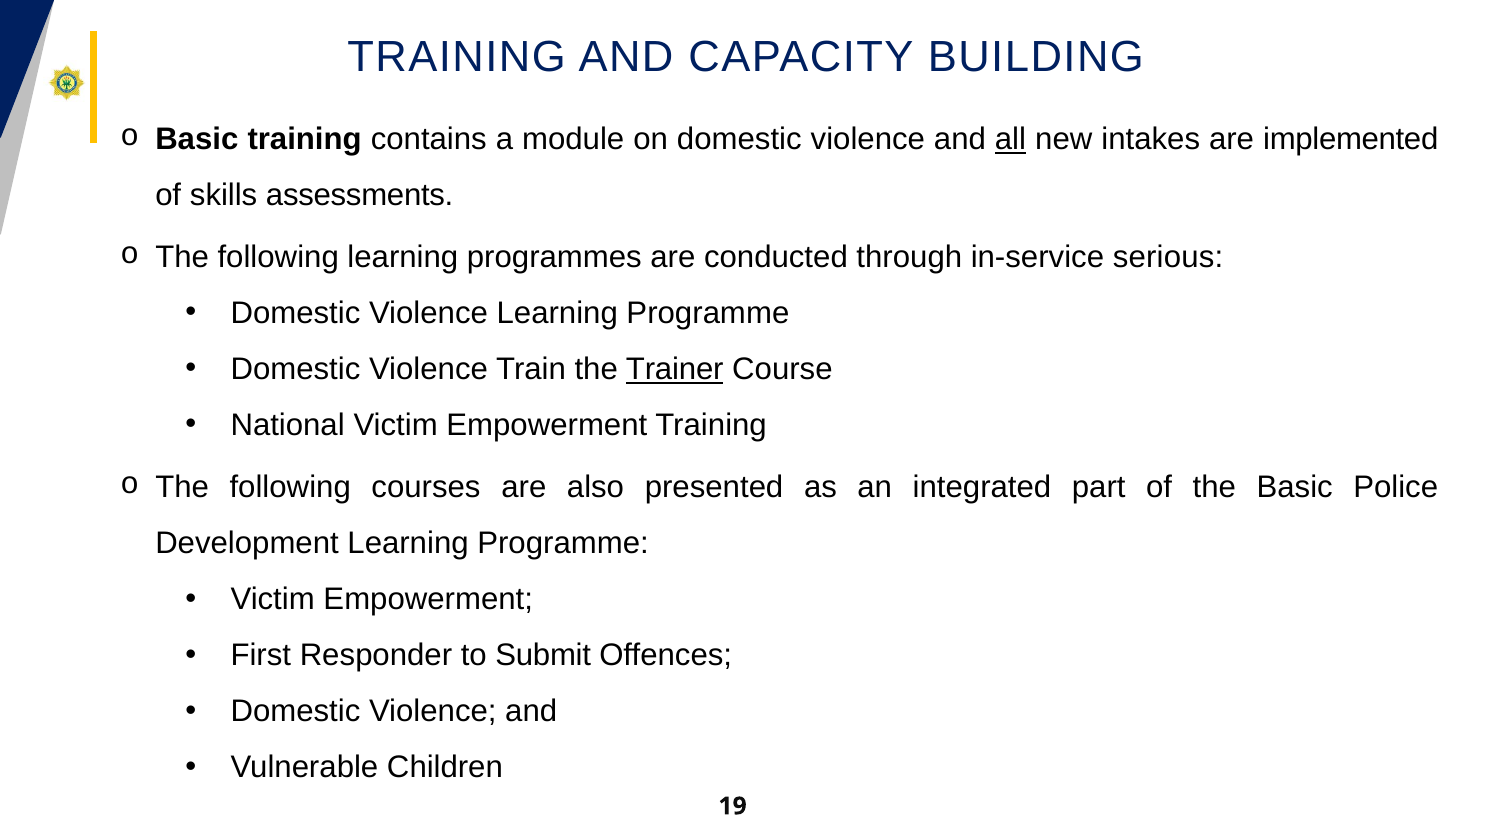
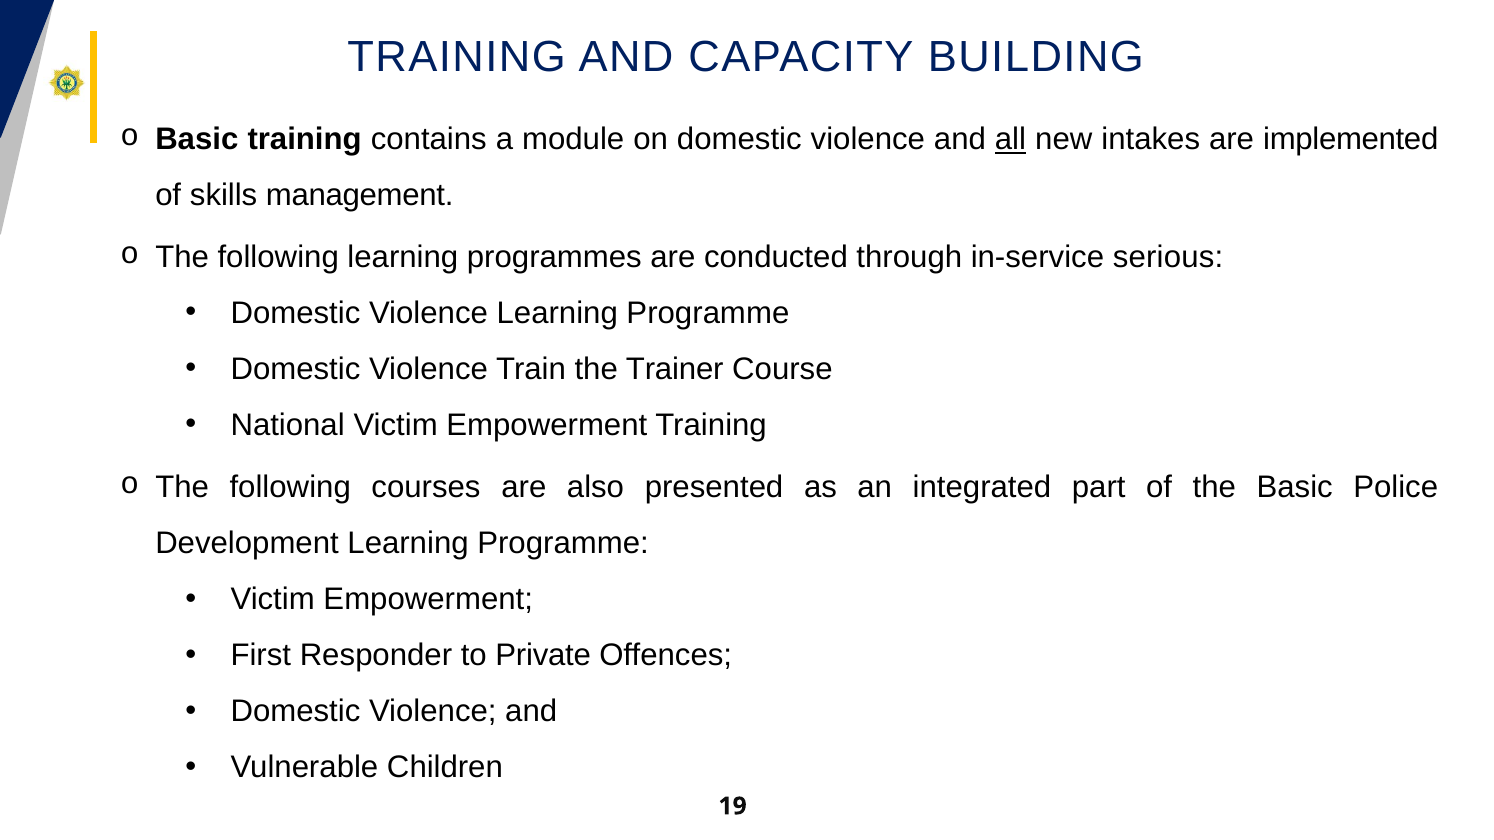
assessments: assessments -> management
Trainer underline: present -> none
Submit: Submit -> Private
